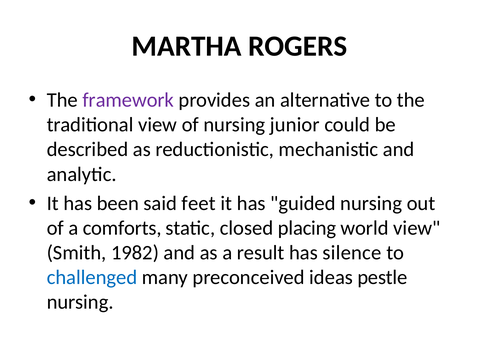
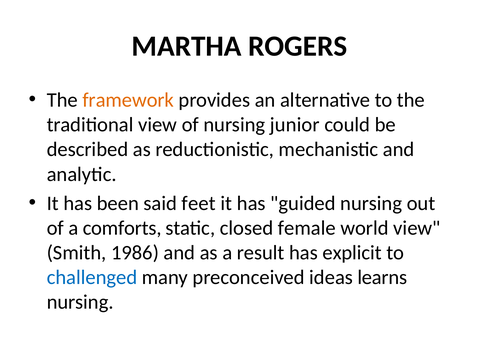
framework colour: purple -> orange
placing: placing -> female
1982: 1982 -> 1986
silence: silence -> explicit
pestle: pestle -> learns
